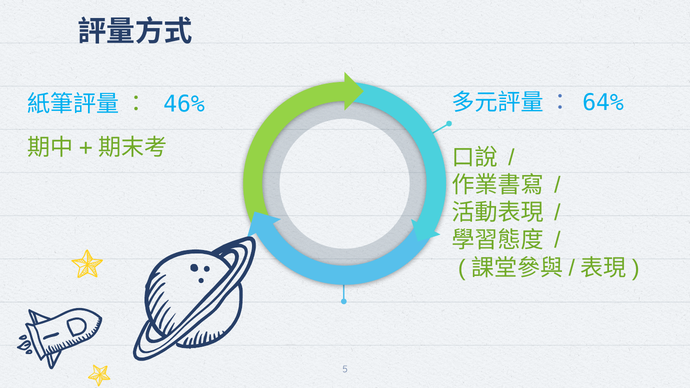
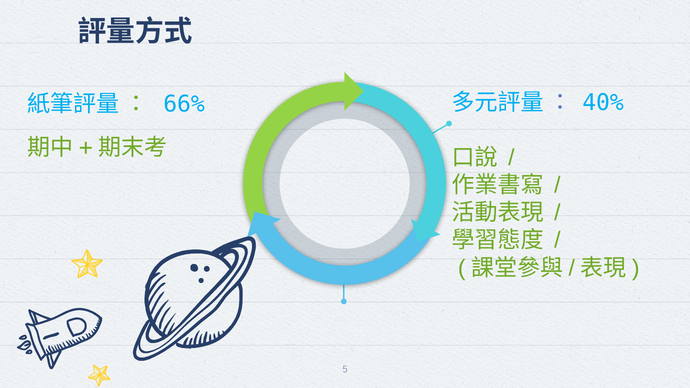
64%: 64% -> 40%
46%: 46% -> 66%
